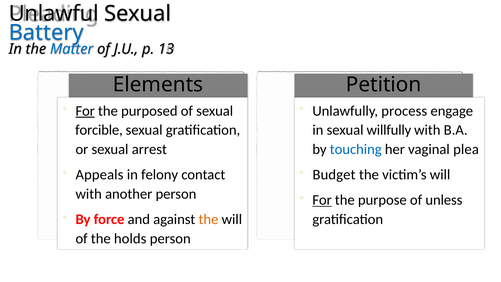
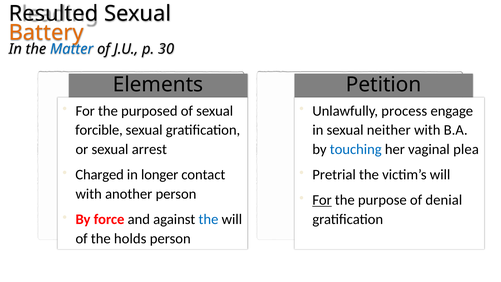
Unlawful: Unlawful -> Resulted
Battery colour: blue -> orange
13: 13 -> 30
For at (85, 111) underline: present -> none
willfully: willfully -> neither
Appeals: Appeals -> Charged
felony: felony -> longer
Budget: Budget -> Pretrial
unless: unless -> denial
the at (208, 219) colour: orange -> blue
